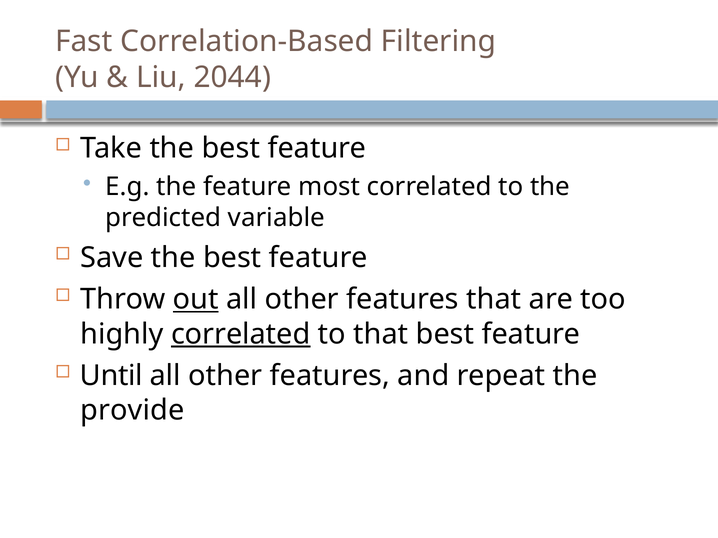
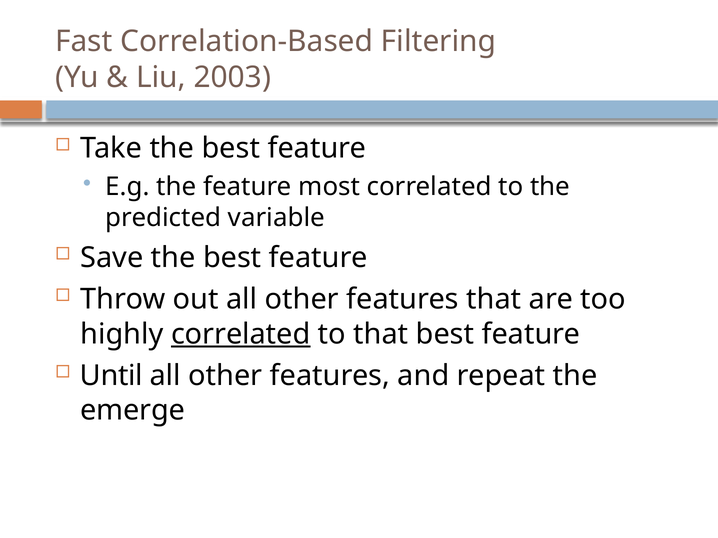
2044: 2044 -> 2003
out underline: present -> none
provide: provide -> emerge
